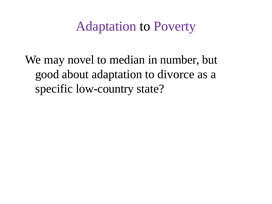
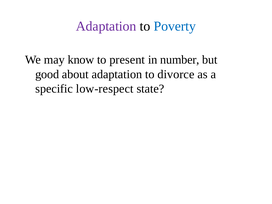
Poverty colour: purple -> blue
novel: novel -> know
median: median -> present
low-country: low-country -> low-respect
